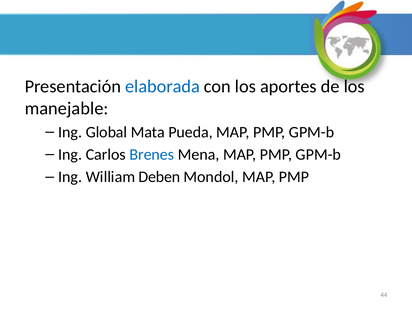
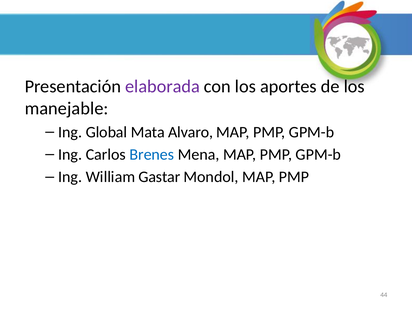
elaborada colour: blue -> purple
Pueda: Pueda -> Alvaro
Deben: Deben -> Gastar
